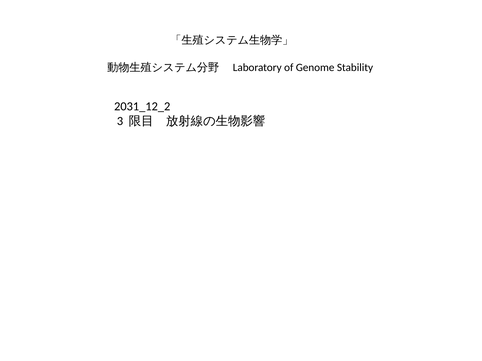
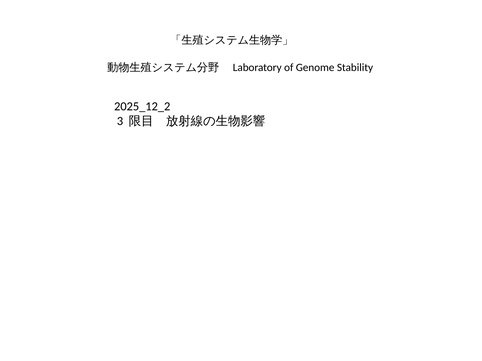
2031_12_2: 2031_12_2 -> 2025_12_2
